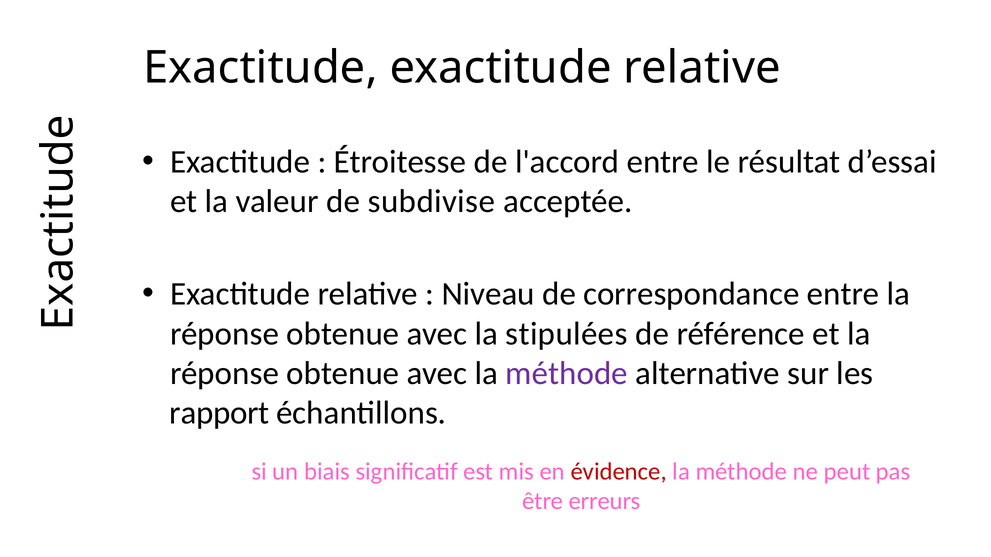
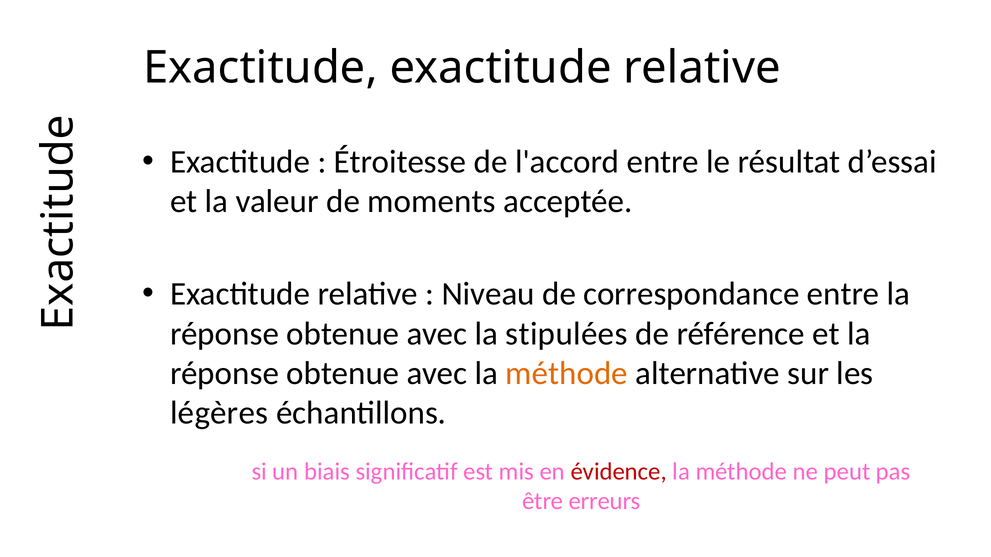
subdivise: subdivise -> moments
méthode at (567, 374) colour: purple -> orange
rapport: rapport -> légères
